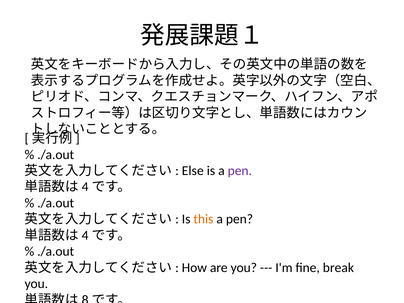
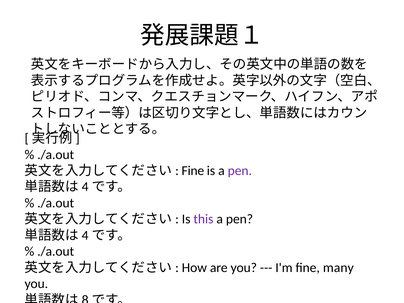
Else at (193, 171): Else -> Fine
this colour: orange -> purple
break: break -> many
